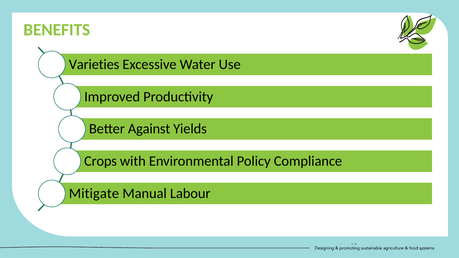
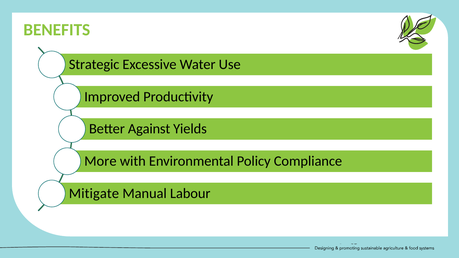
Varieties: Varieties -> Strategic
Crops: Crops -> More
